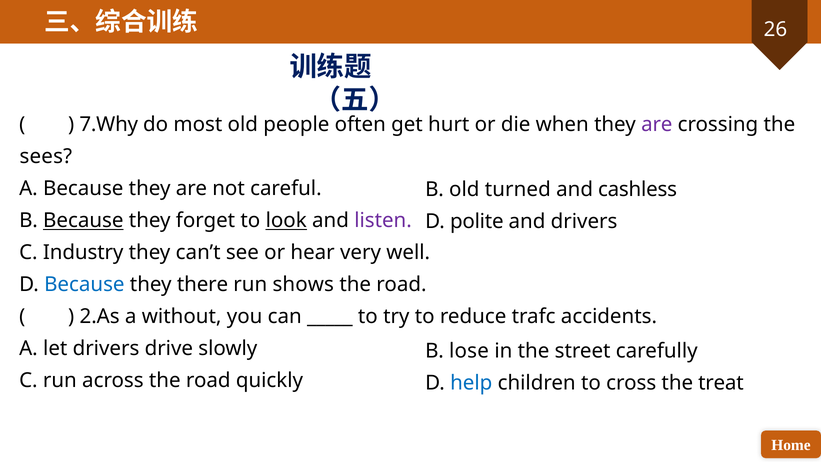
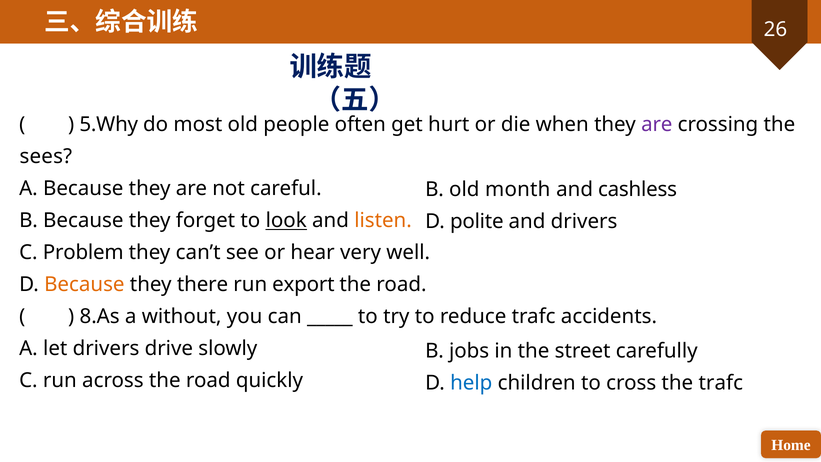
7.Why: 7.Why -> 5.Why
turned: turned -> month
Because at (83, 221) underline: present -> none
listen colour: purple -> orange
Industry: Industry -> Problem
Because at (84, 285) colour: blue -> orange
shows: shows -> export
2.As: 2.As -> 8.As
lose: lose -> jobs
the treat: treat -> trafc
